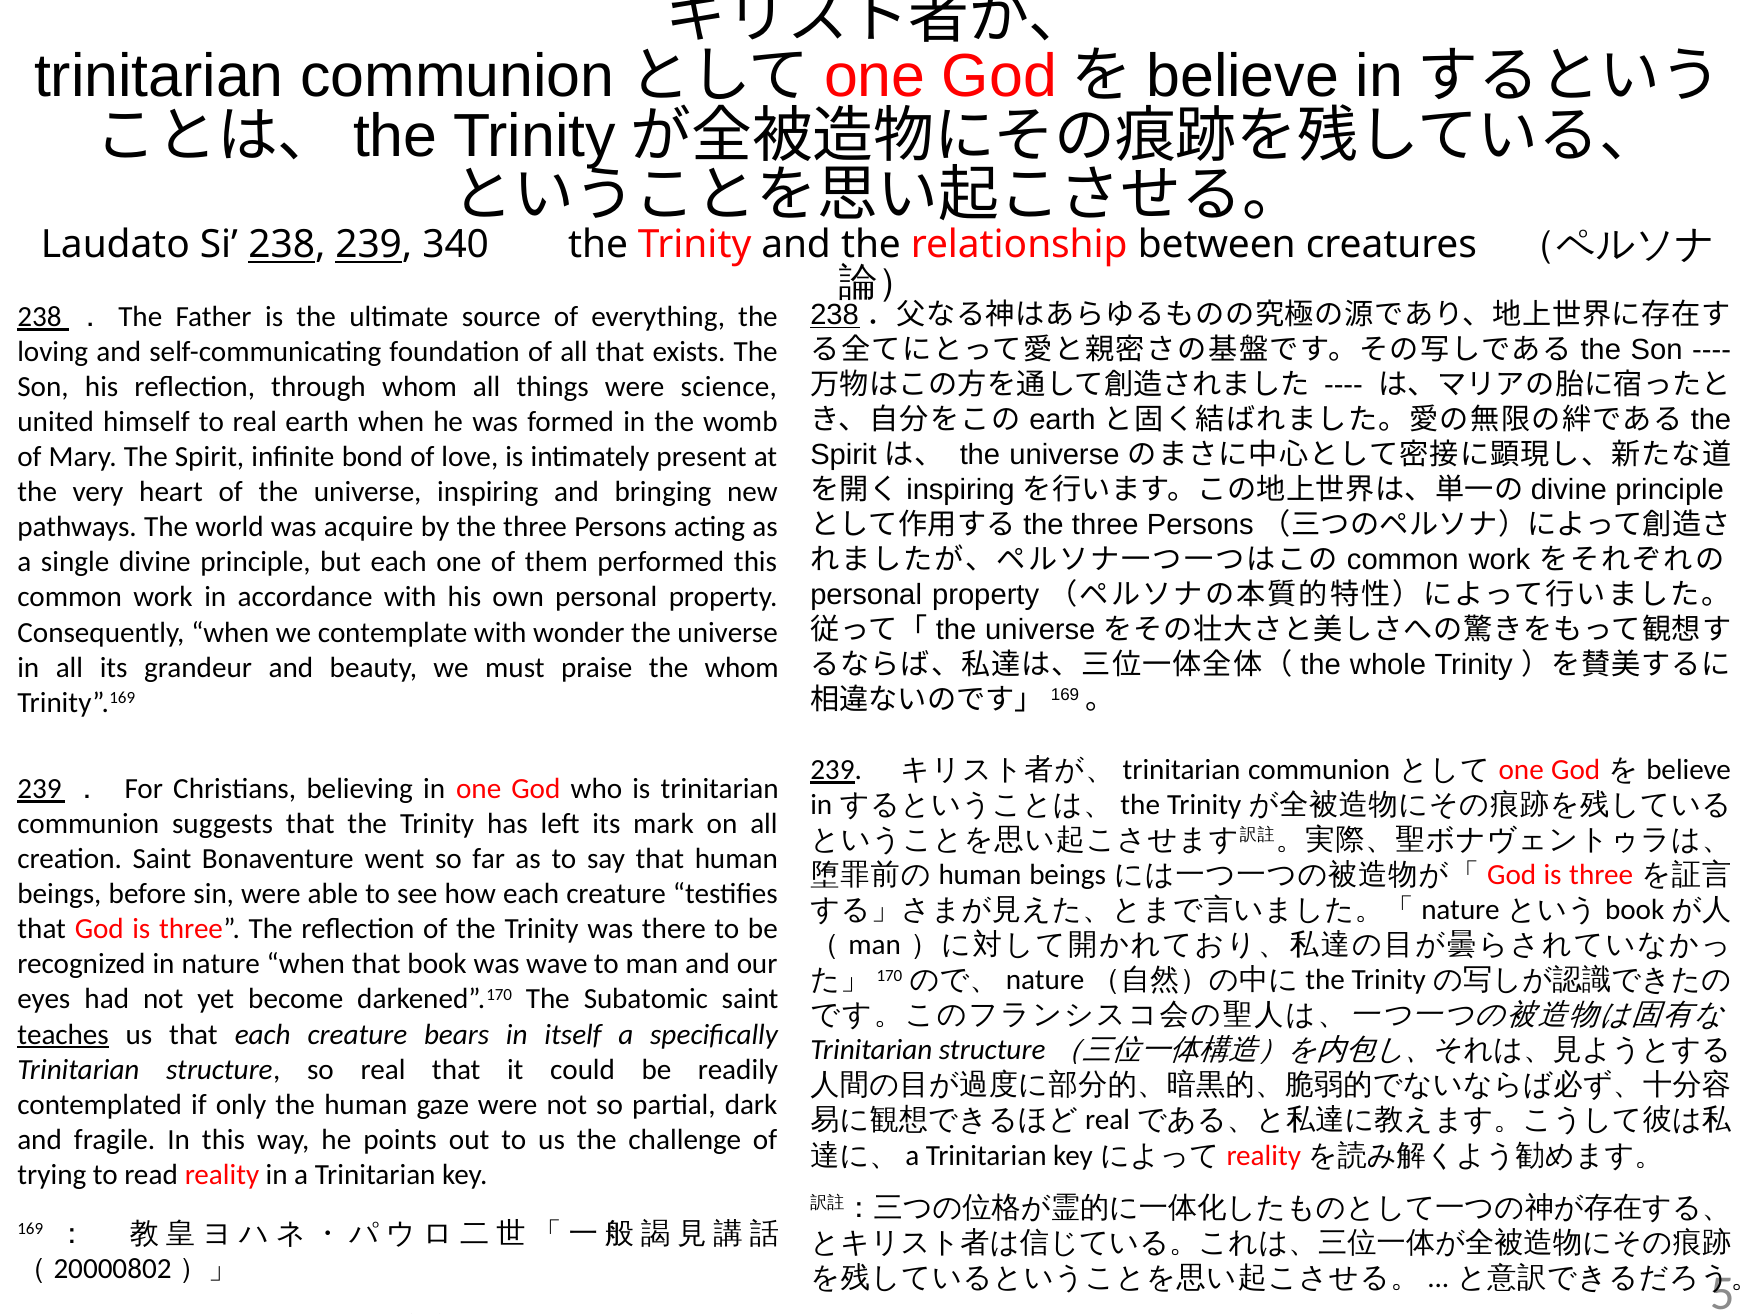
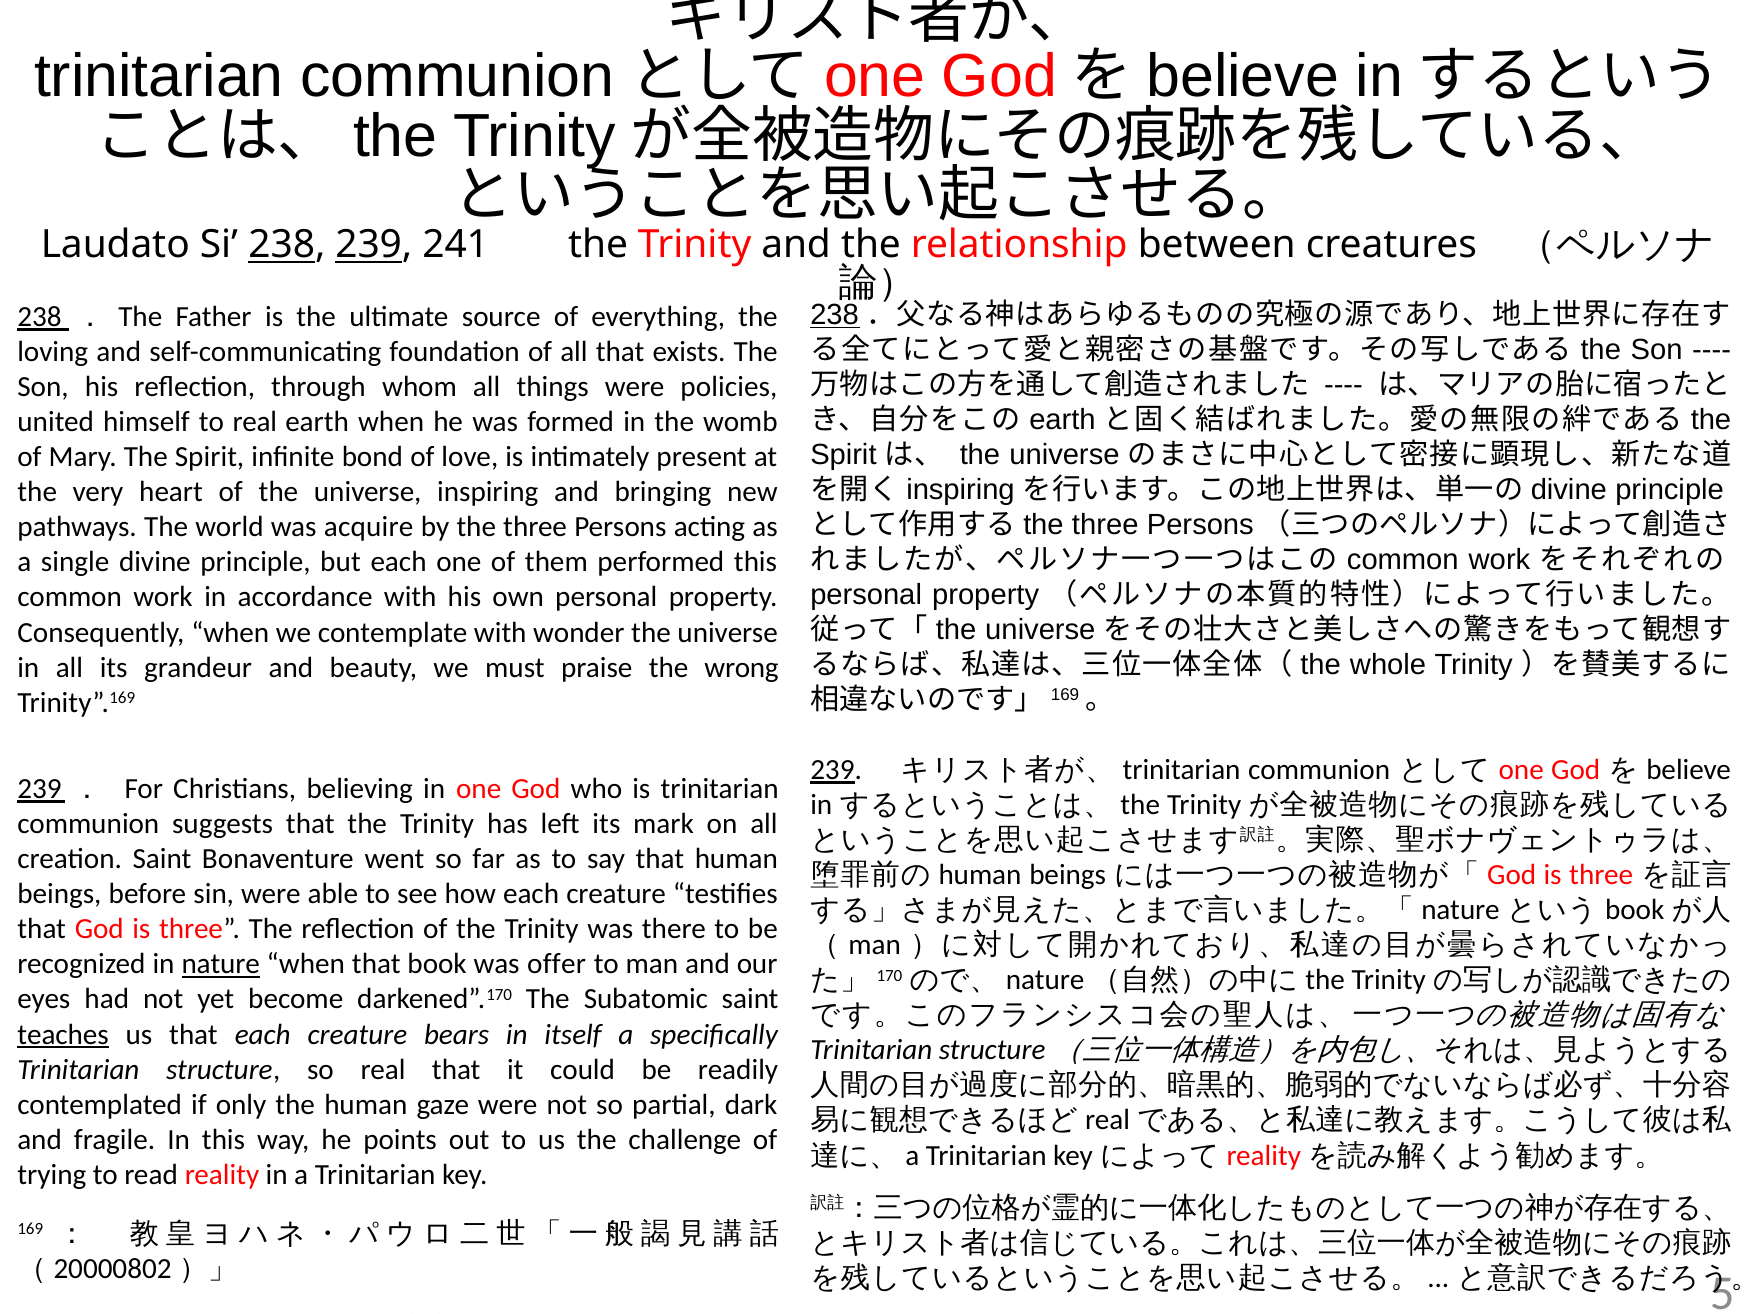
340: 340 -> 241
science: science -> policies
the whom: whom -> wrong
nature at (221, 964) underline: none -> present
wave: wave -> offer
